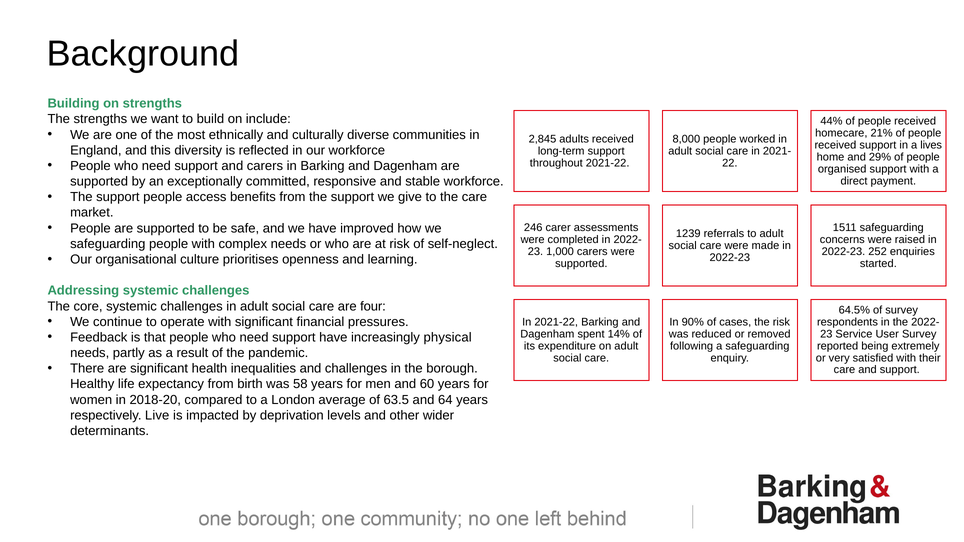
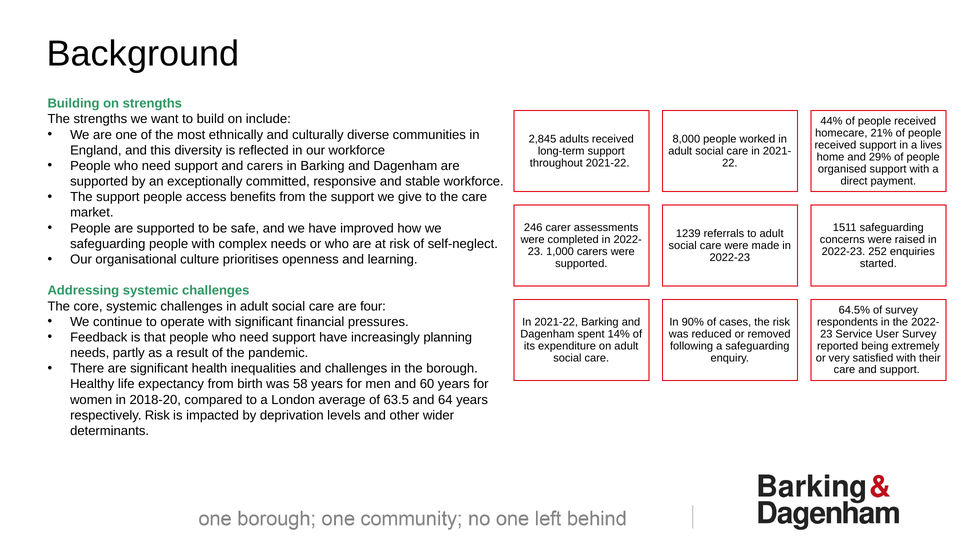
physical: physical -> planning
respectively Live: Live -> Risk
